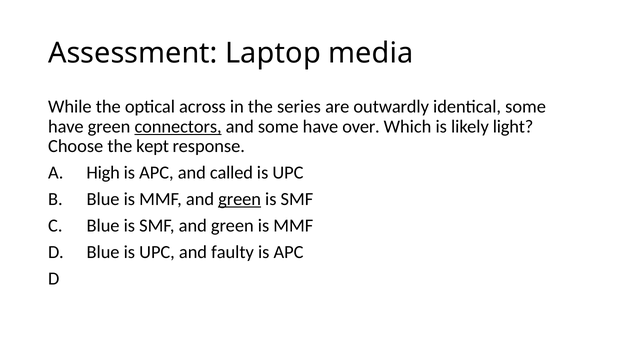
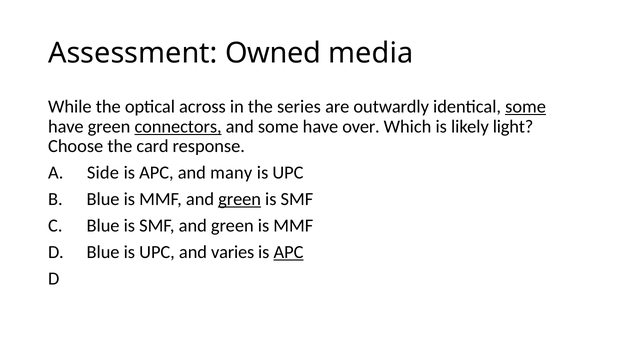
Laptop: Laptop -> Owned
some at (526, 107) underline: none -> present
kept: kept -> card
High: High -> Side
called: called -> many
faulty: faulty -> varies
APC at (289, 252) underline: none -> present
